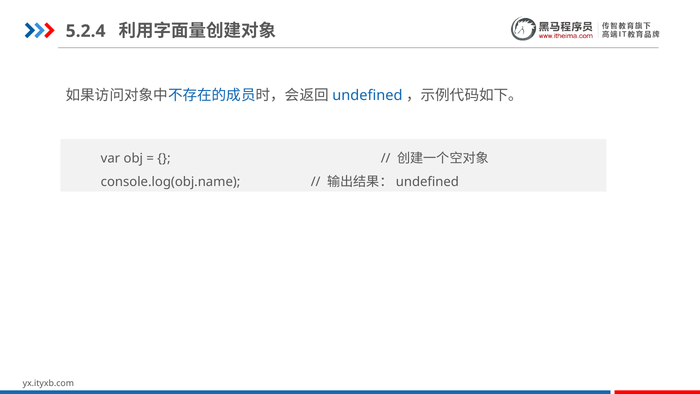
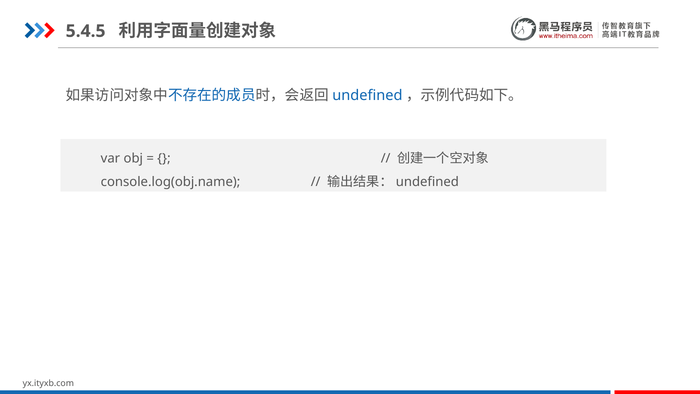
5.2.4: 5.2.4 -> 5.4.5
